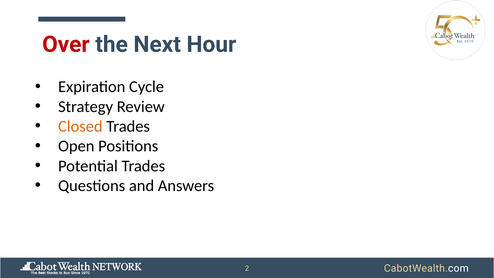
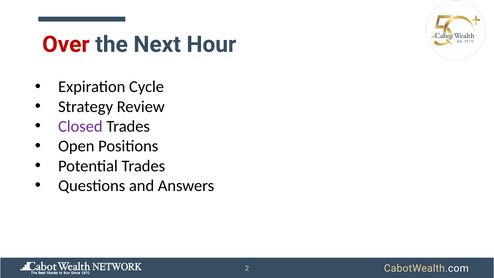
Closed colour: orange -> purple
